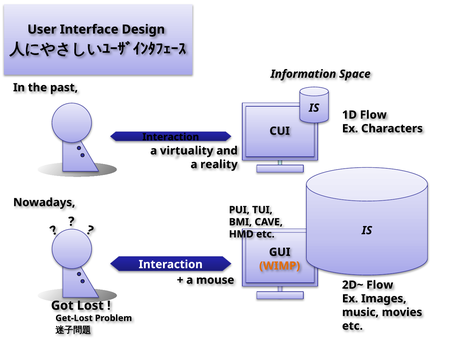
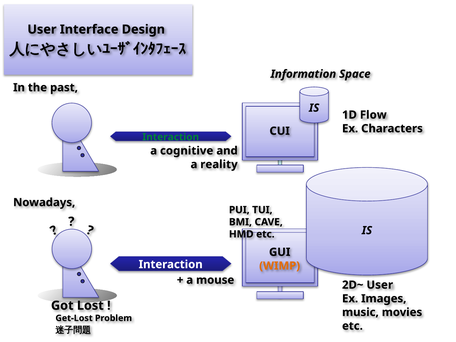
Interaction at (171, 137) colour: black -> green
virtuality: virtuality -> cognitive
2D~ Flow: Flow -> User
